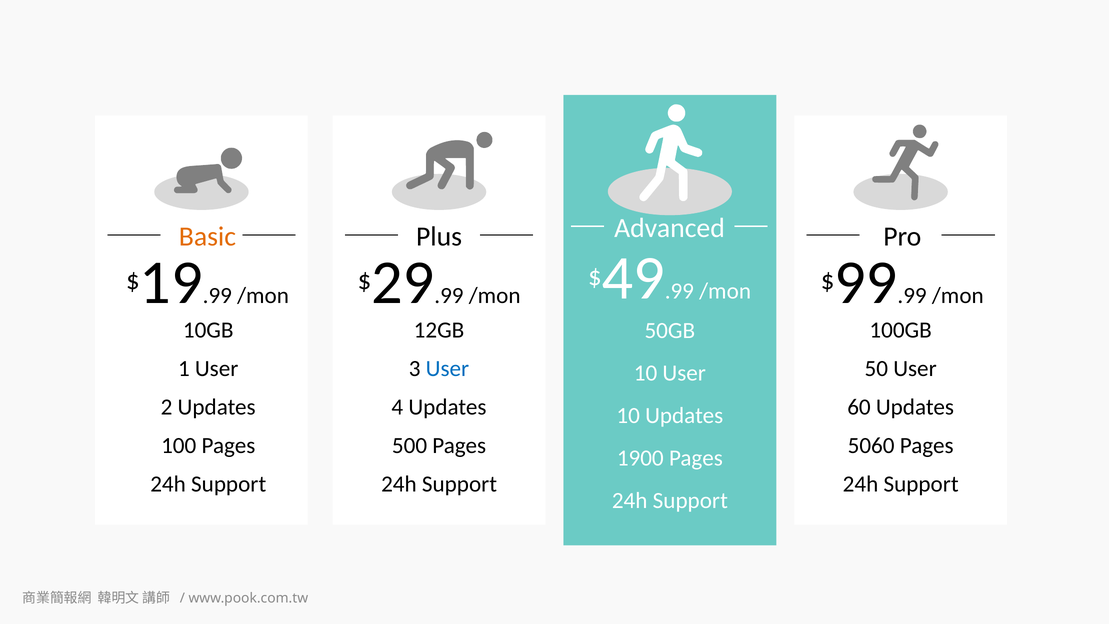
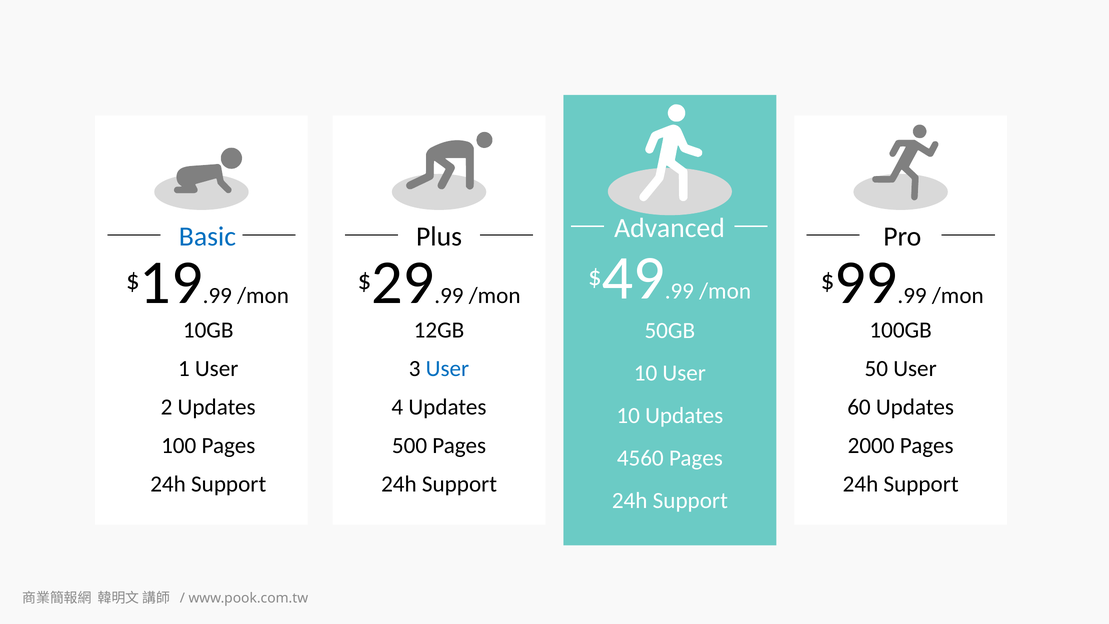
Basic colour: orange -> blue
5060: 5060 -> 2000
1900: 1900 -> 4560
